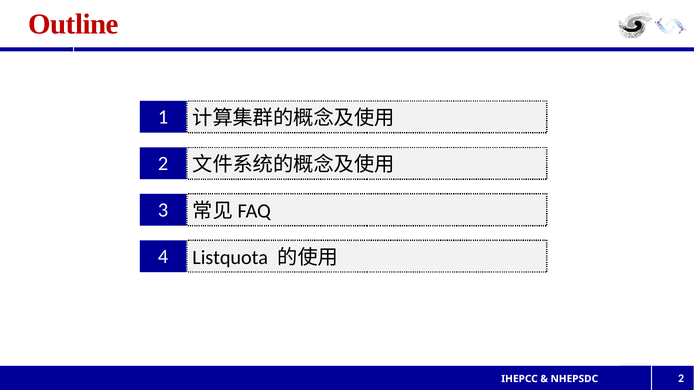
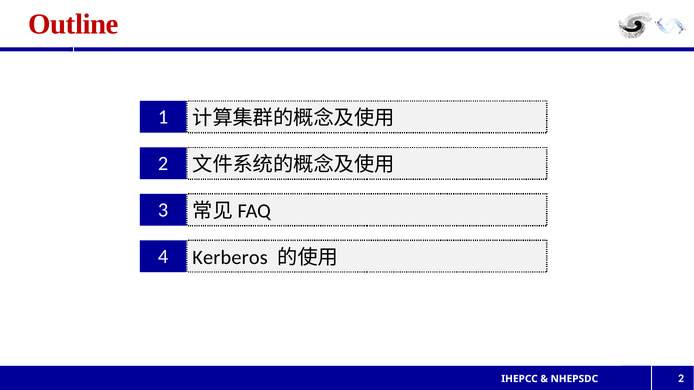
Listquota: Listquota -> Kerberos
